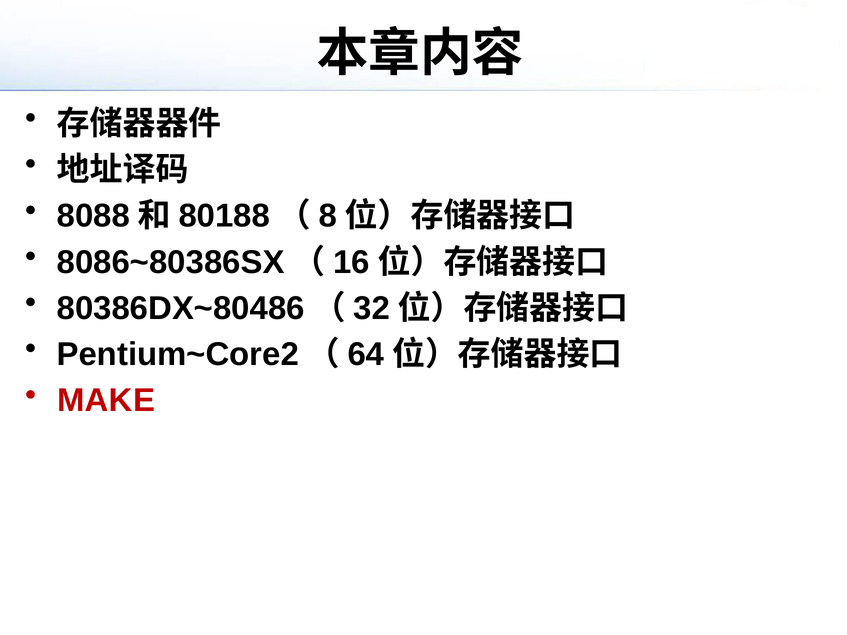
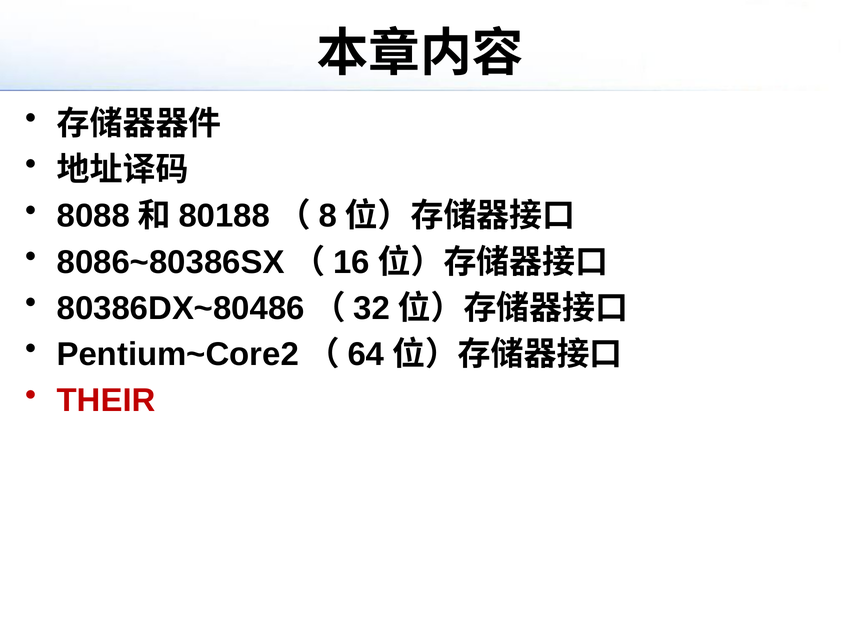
MAKE: MAKE -> THEIR
